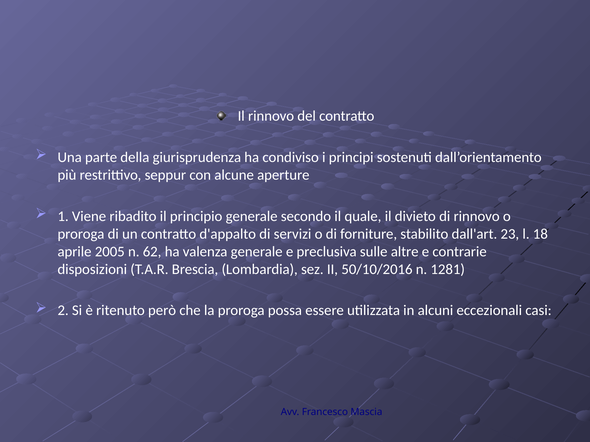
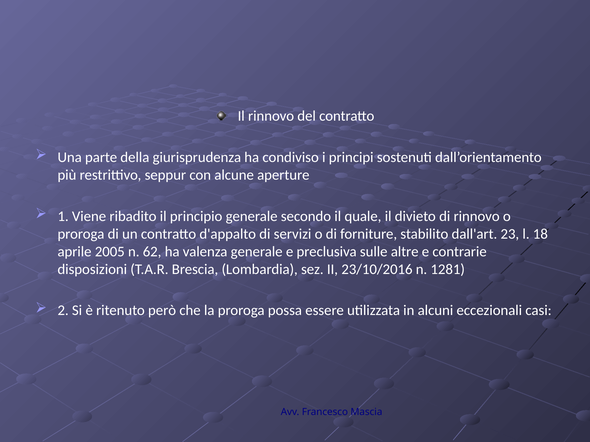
50/10/2016: 50/10/2016 -> 23/10/2016
